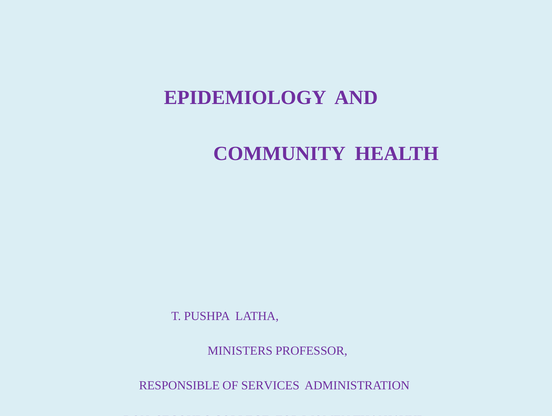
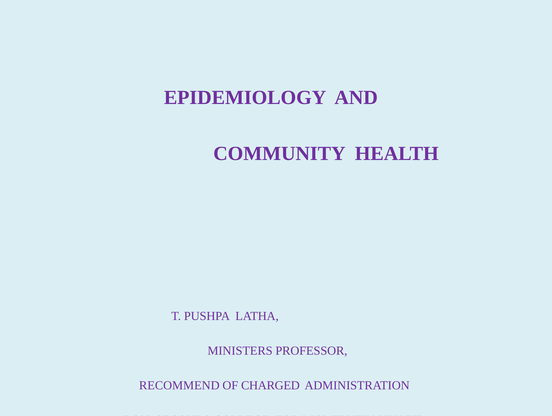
RESPONSIBLE: RESPONSIBLE -> RECOMMEND
SERVICES: SERVICES -> CHARGED
